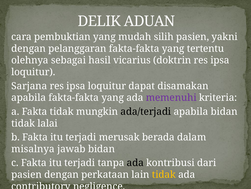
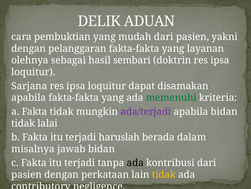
mudah silih: silih -> dari
tertentu: tertentu -> layanan
vicarius: vicarius -> sembari
memenuhi colour: purple -> green
ada/terjadi colour: black -> purple
merusak: merusak -> haruslah
